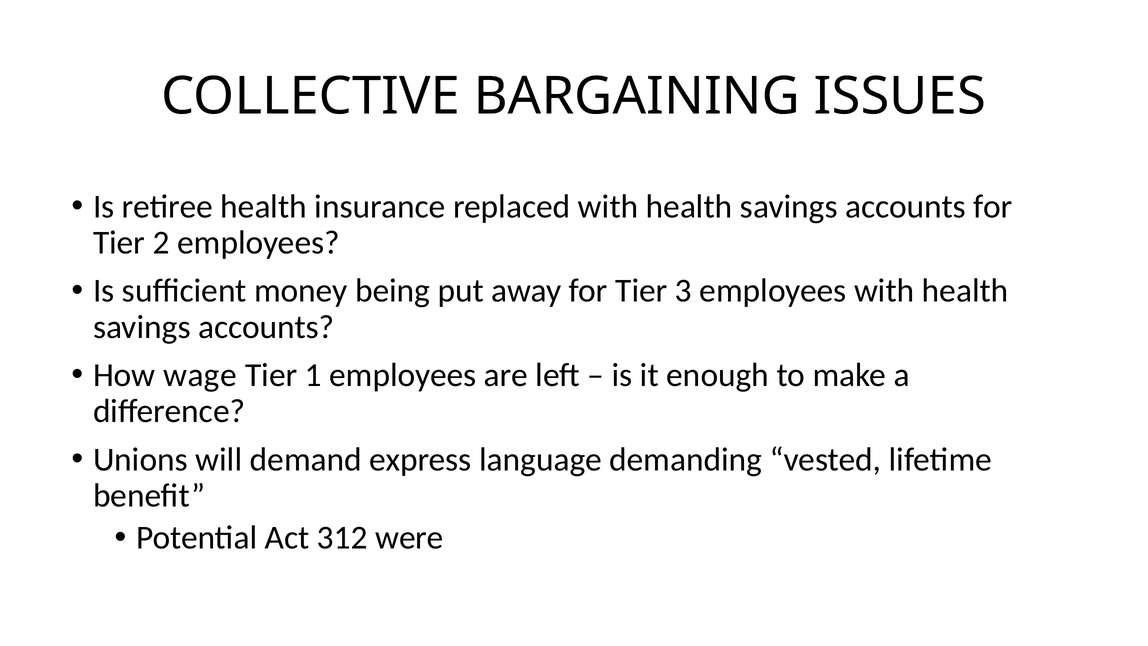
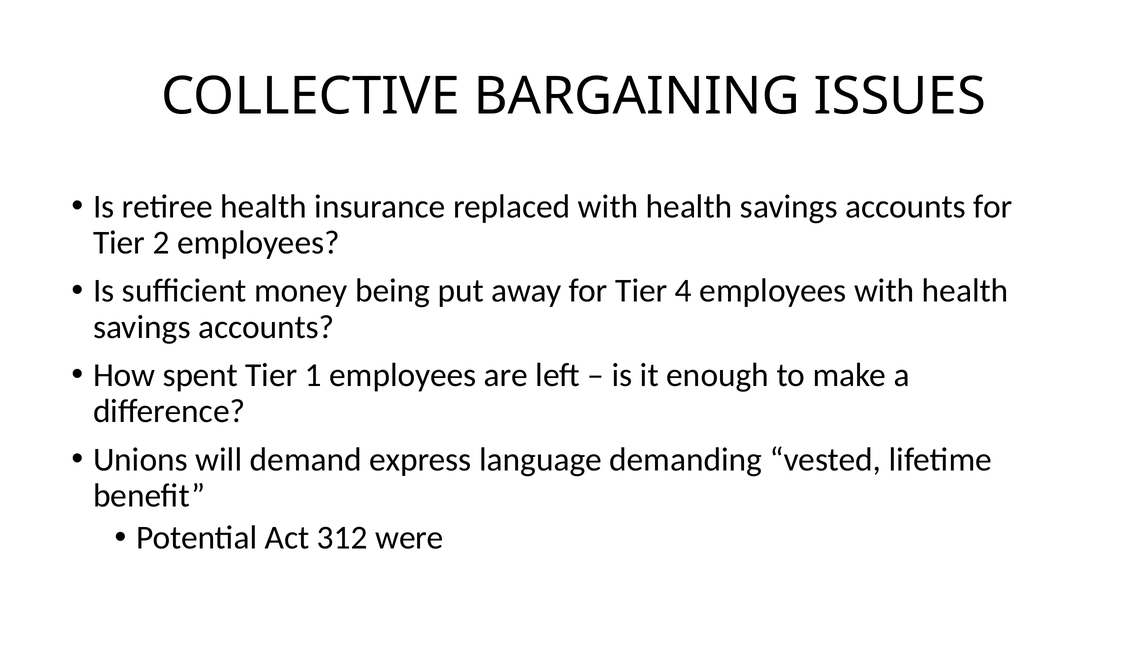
3: 3 -> 4
wage: wage -> spent
